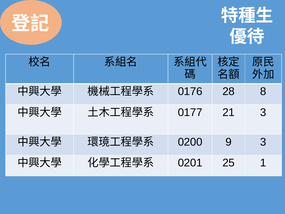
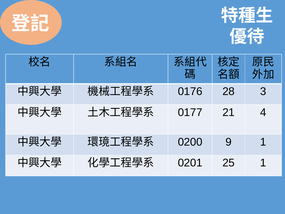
8: 8 -> 3
21 3: 3 -> 4
9 3: 3 -> 1
